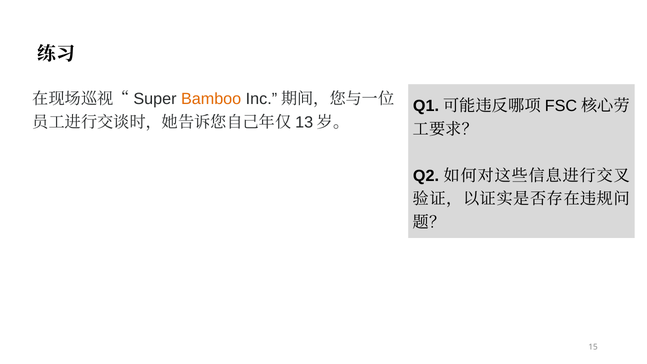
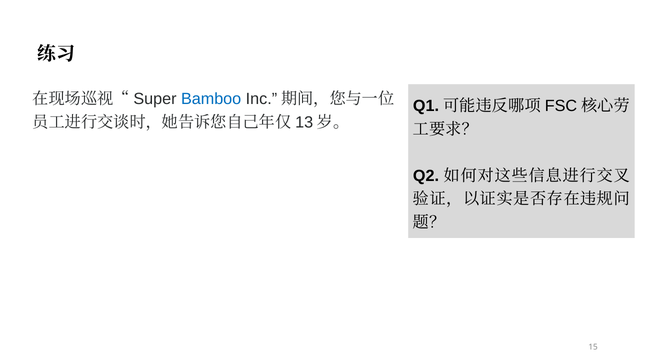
Bamboo colour: orange -> blue
